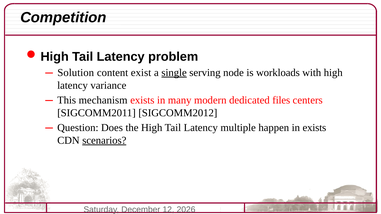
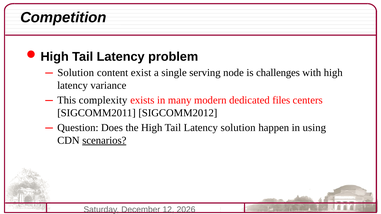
single underline: present -> none
workloads: workloads -> challenges
mechanism: mechanism -> complexity
Latency multiple: multiple -> solution
in exists: exists -> using
